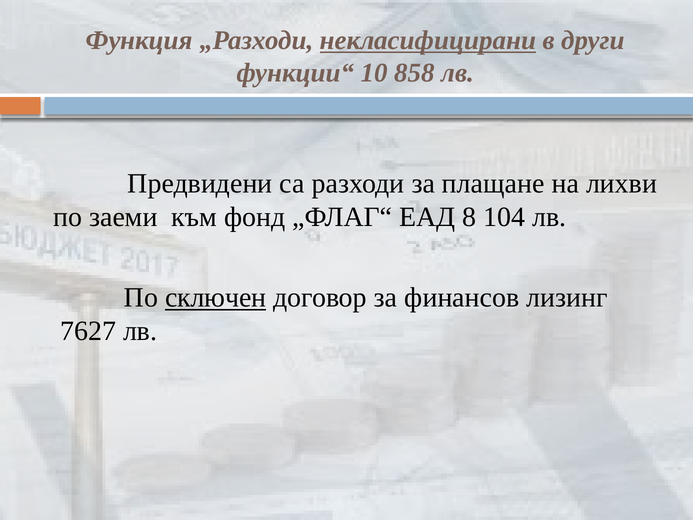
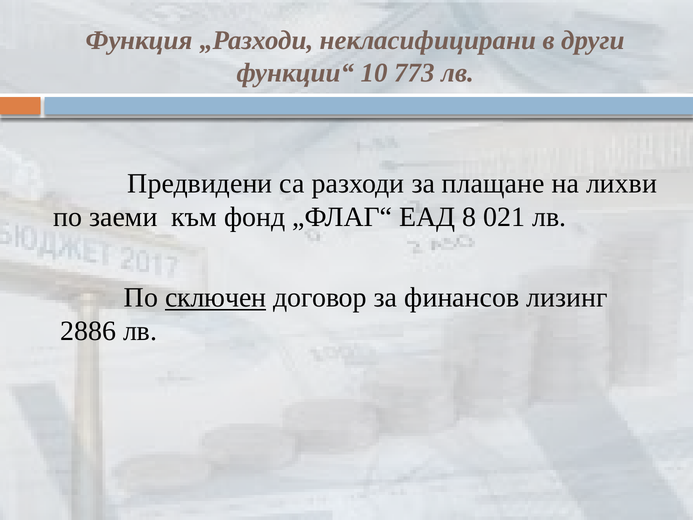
некласифицирани underline: present -> none
858: 858 -> 773
104: 104 -> 021
7627: 7627 -> 2886
